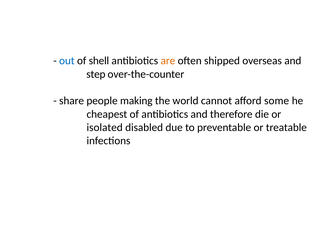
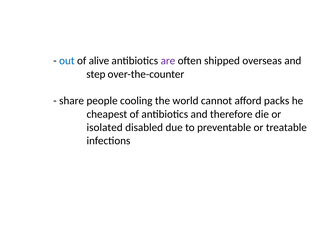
shell: shell -> alive
are colour: orange -> purple
making: making -> cooling
some: some -> packs
